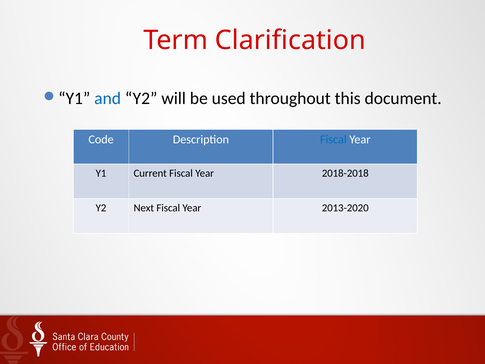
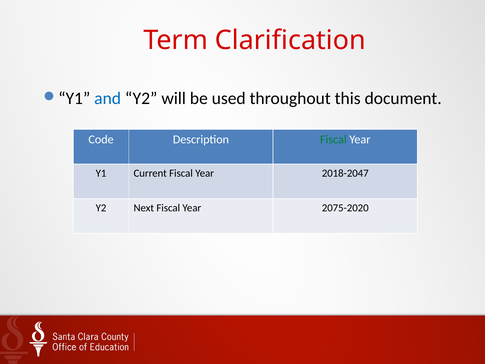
Fiscal at (333, 139) colour: blue -> green
2018-2018: 2018-2018 -> 2018-2047
2013-2020: 2013-2020 -> 2075-2020
